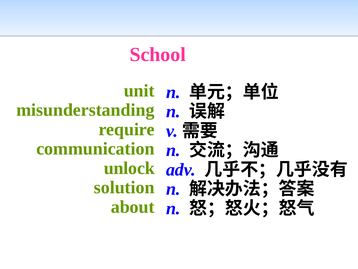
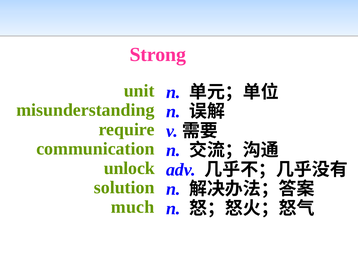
School: School -> Strong
about: about -> much
